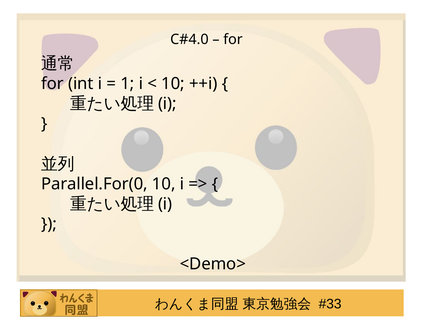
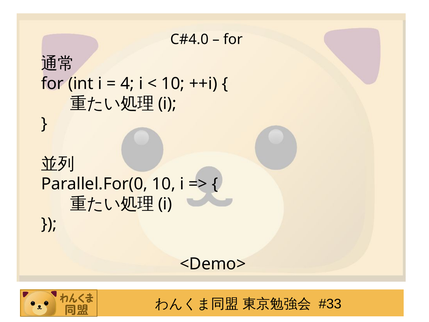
1: 1 -> 4
